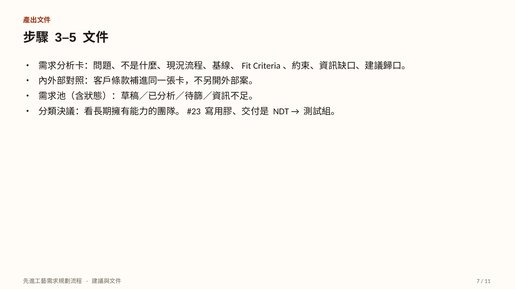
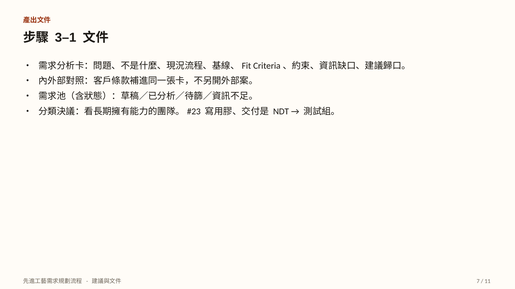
3–5: 3–5 -> 3–1
